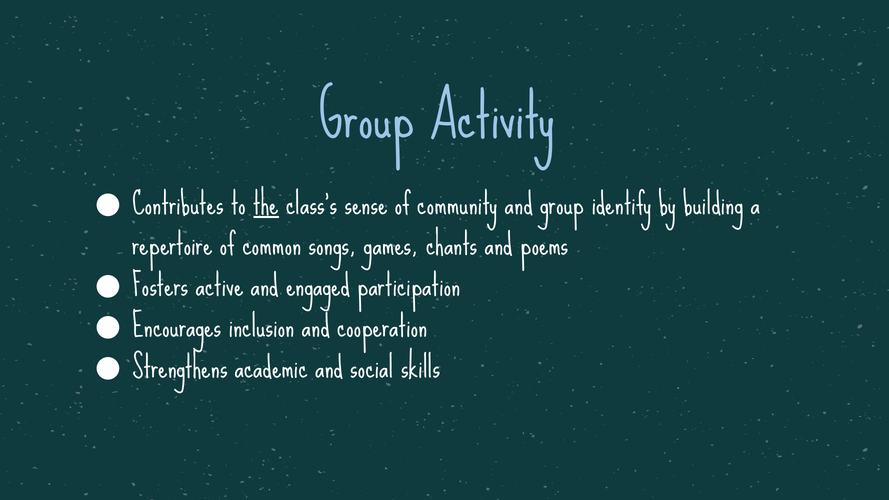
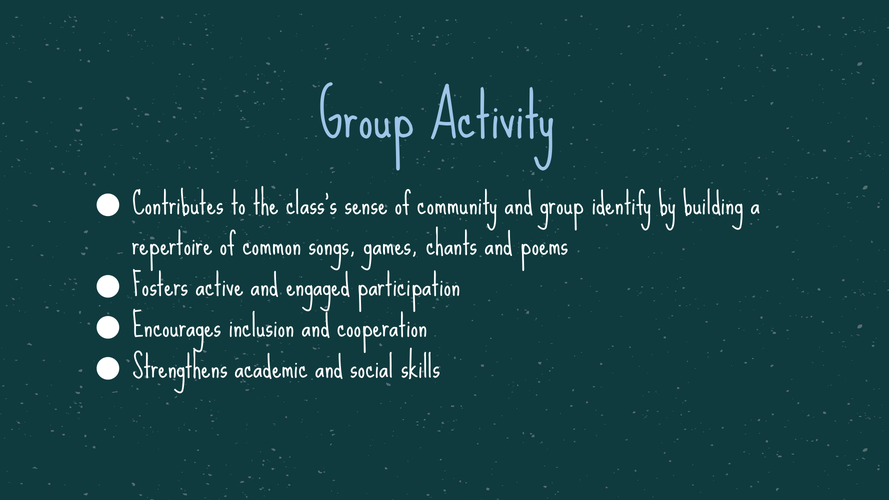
the underline: present -> none
